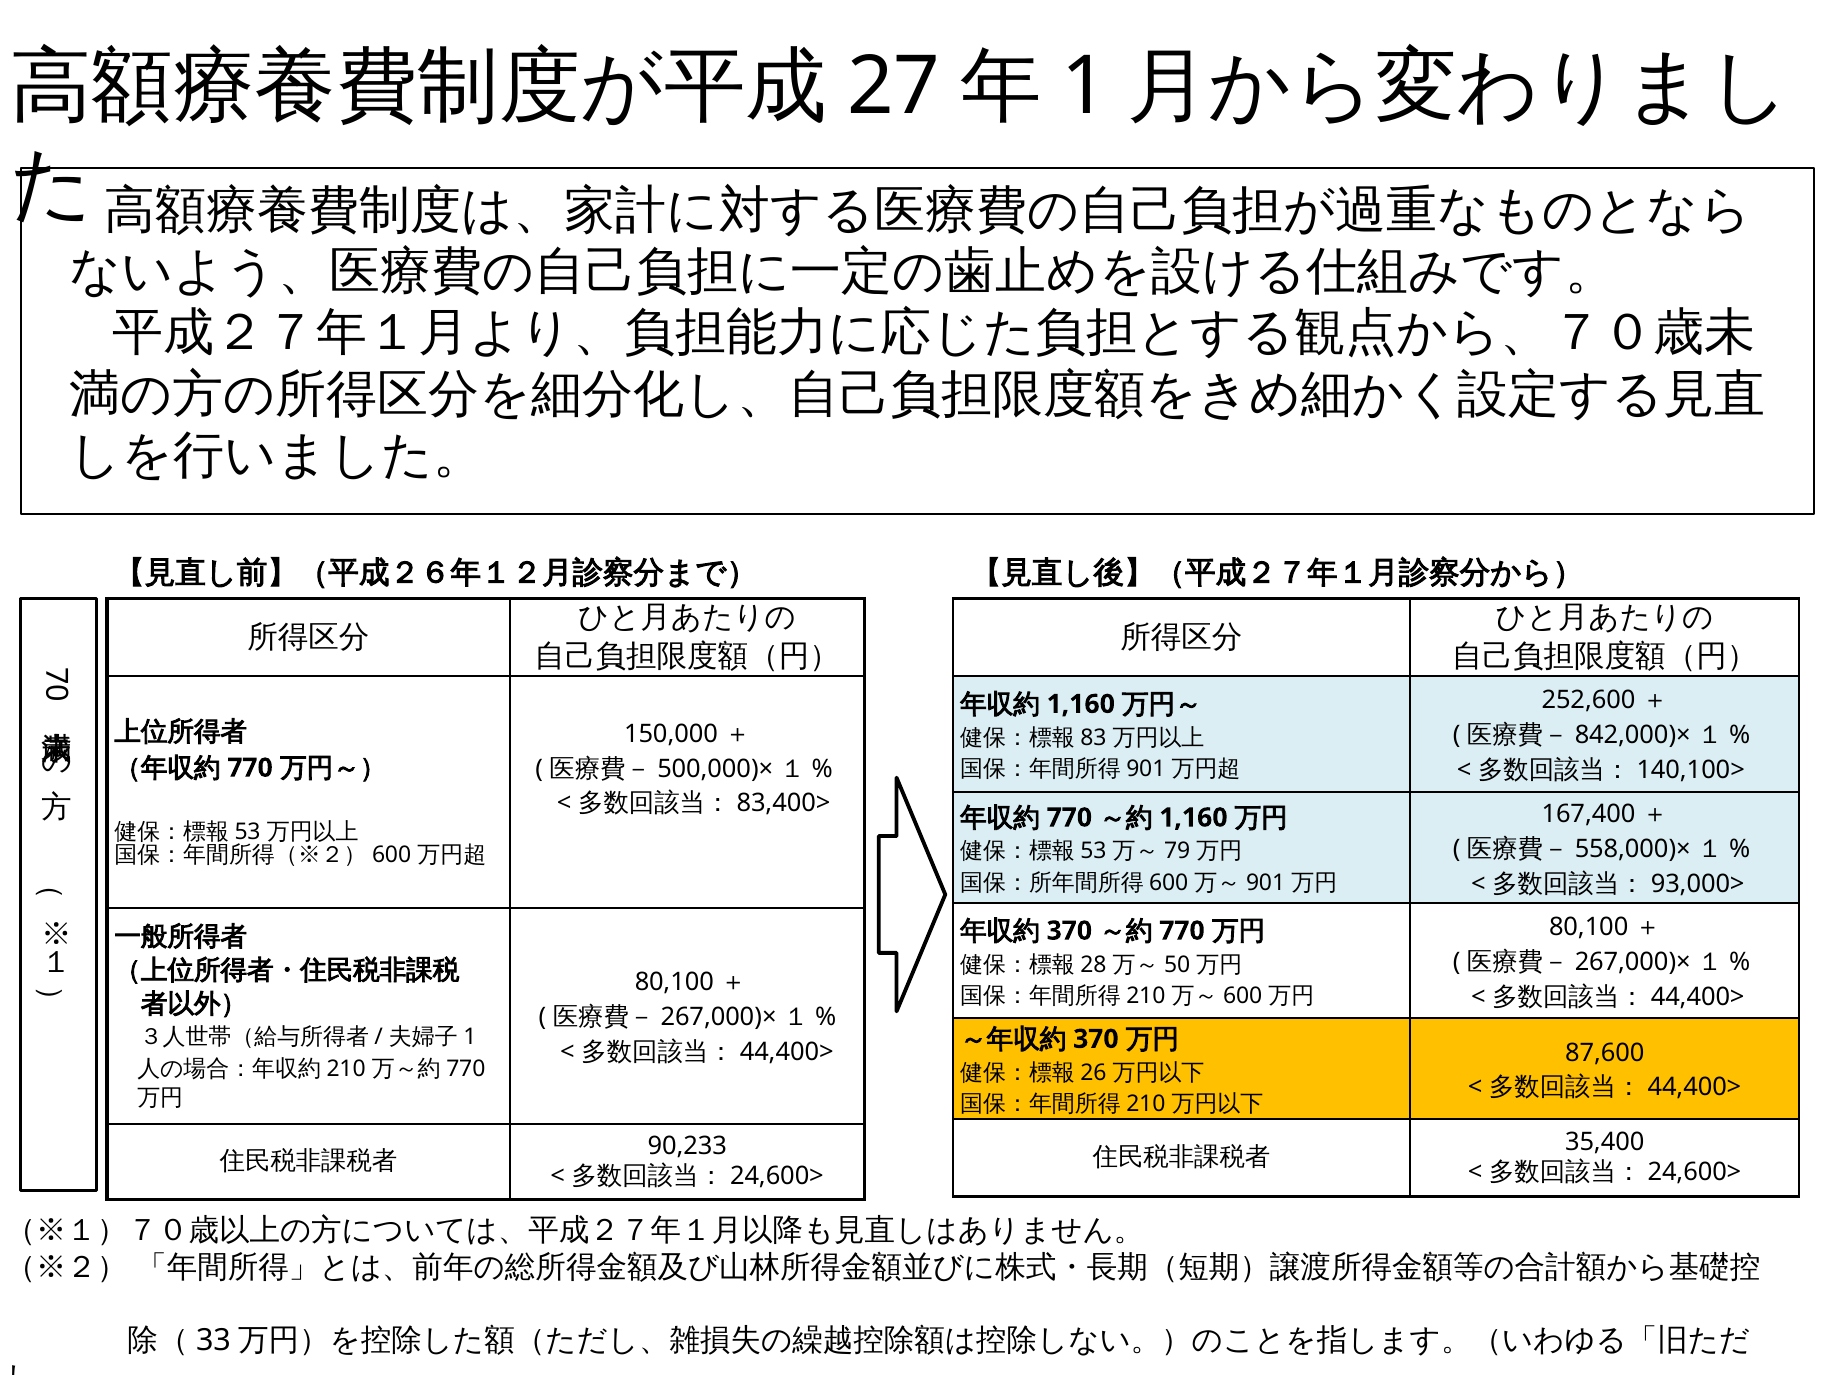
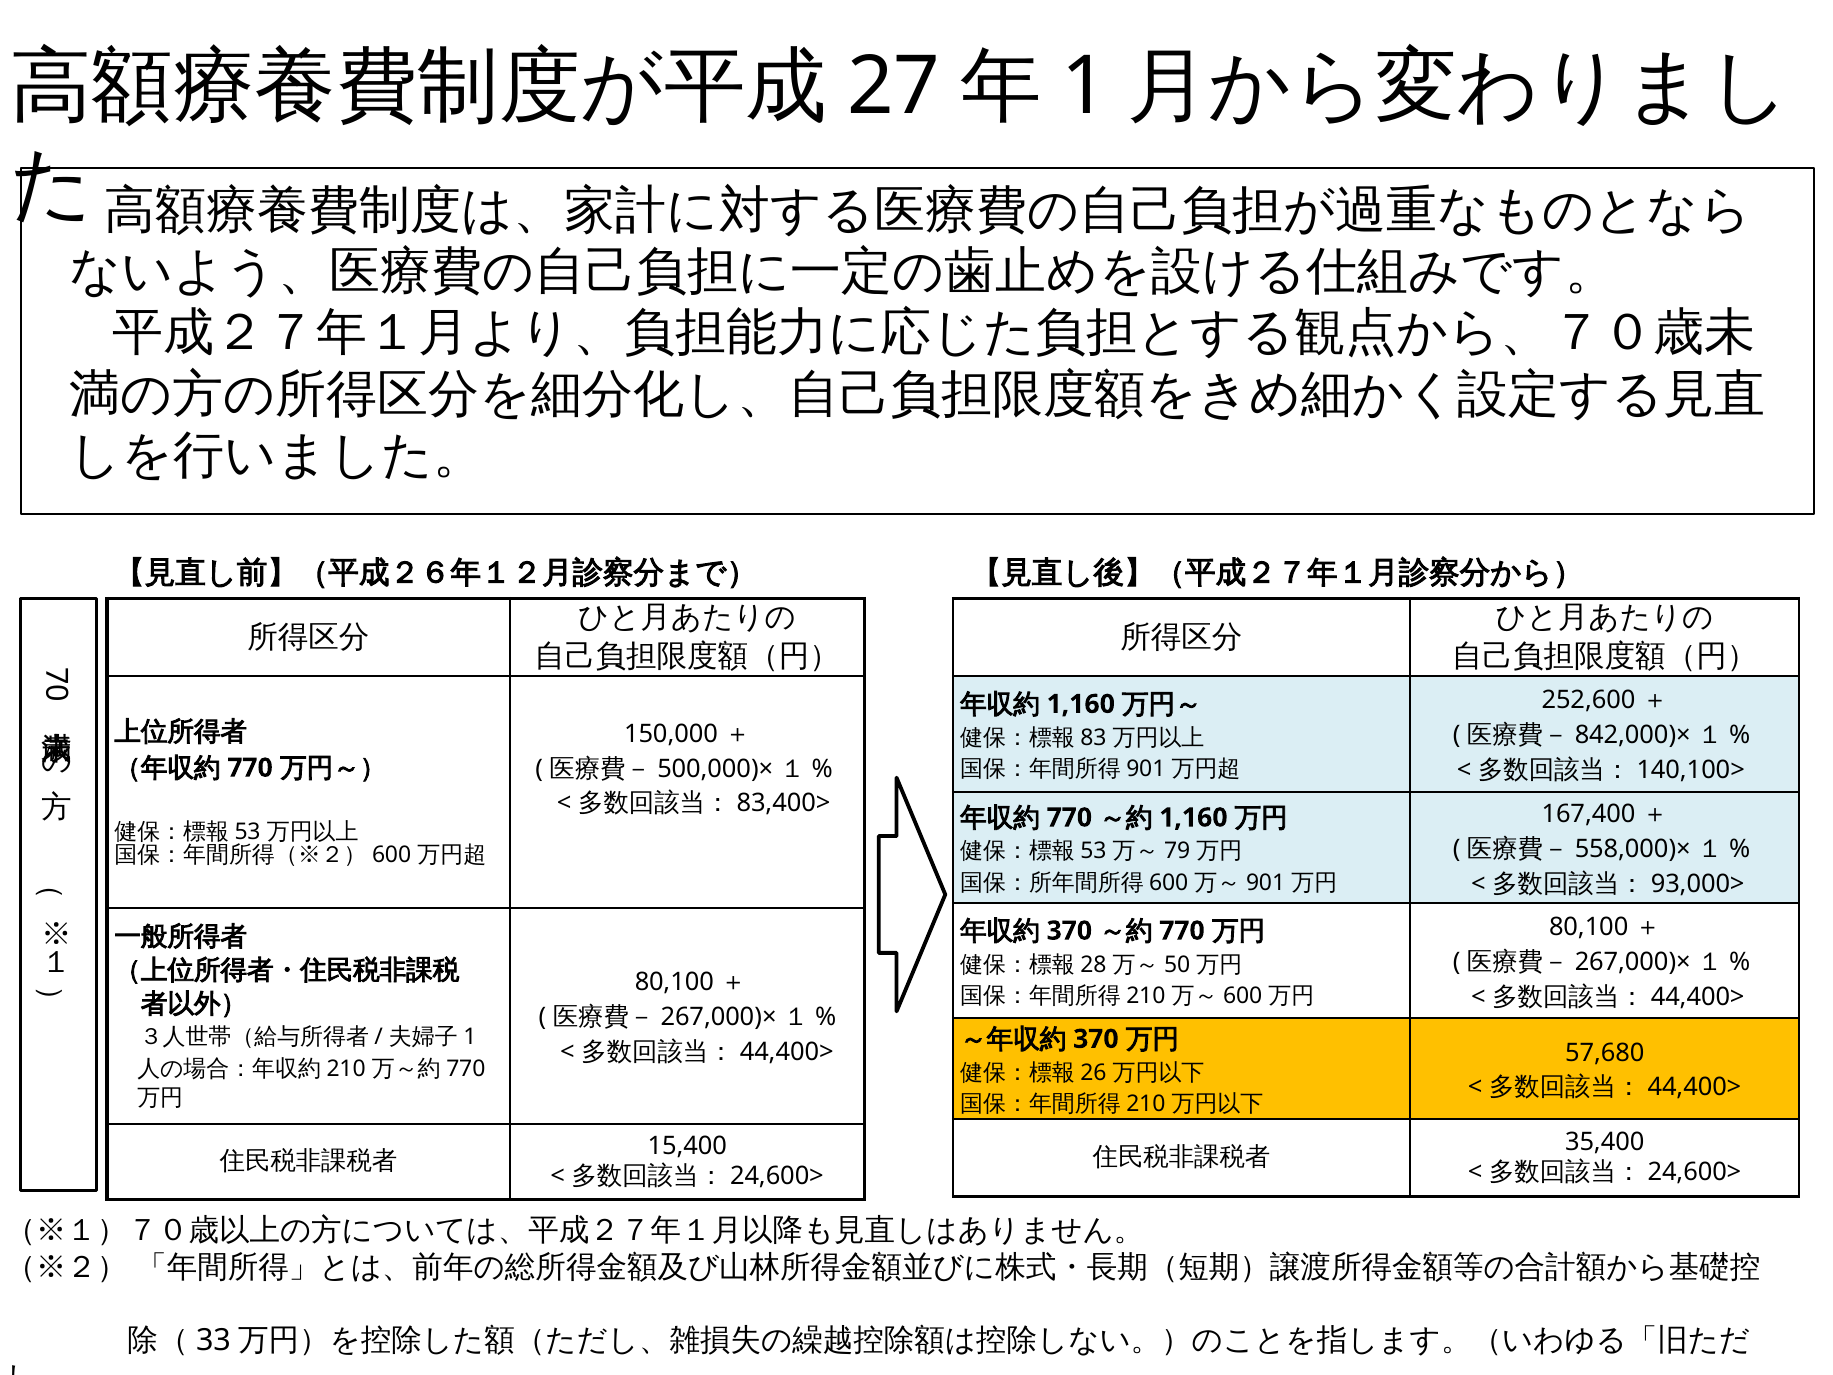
87,600: 87,600 -> 57,680
90,233: 90,233 -> 15,400
